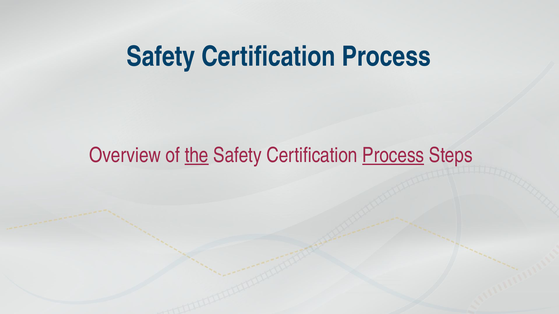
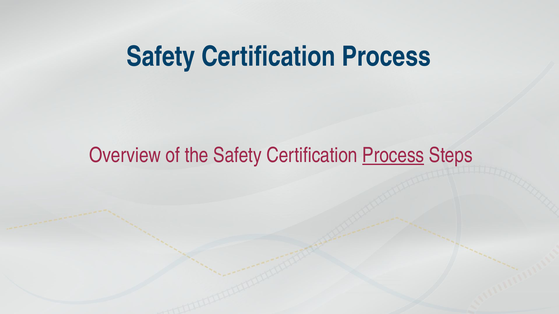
the underline: present -> none
